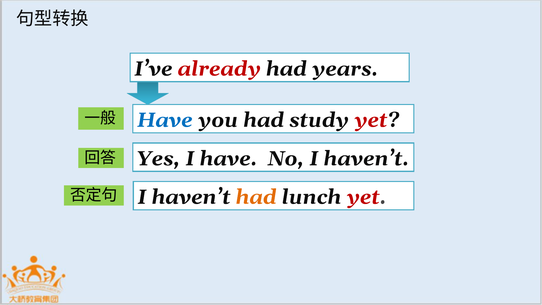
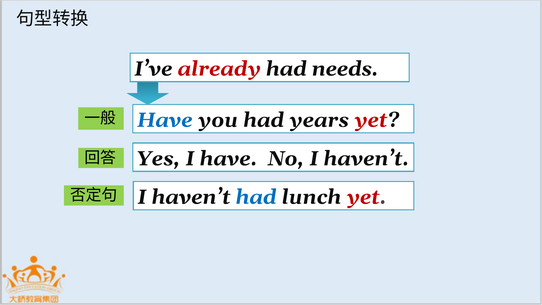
years: years -> needs
study: study -> years
had at (256, 197) colour: orange -> blue
